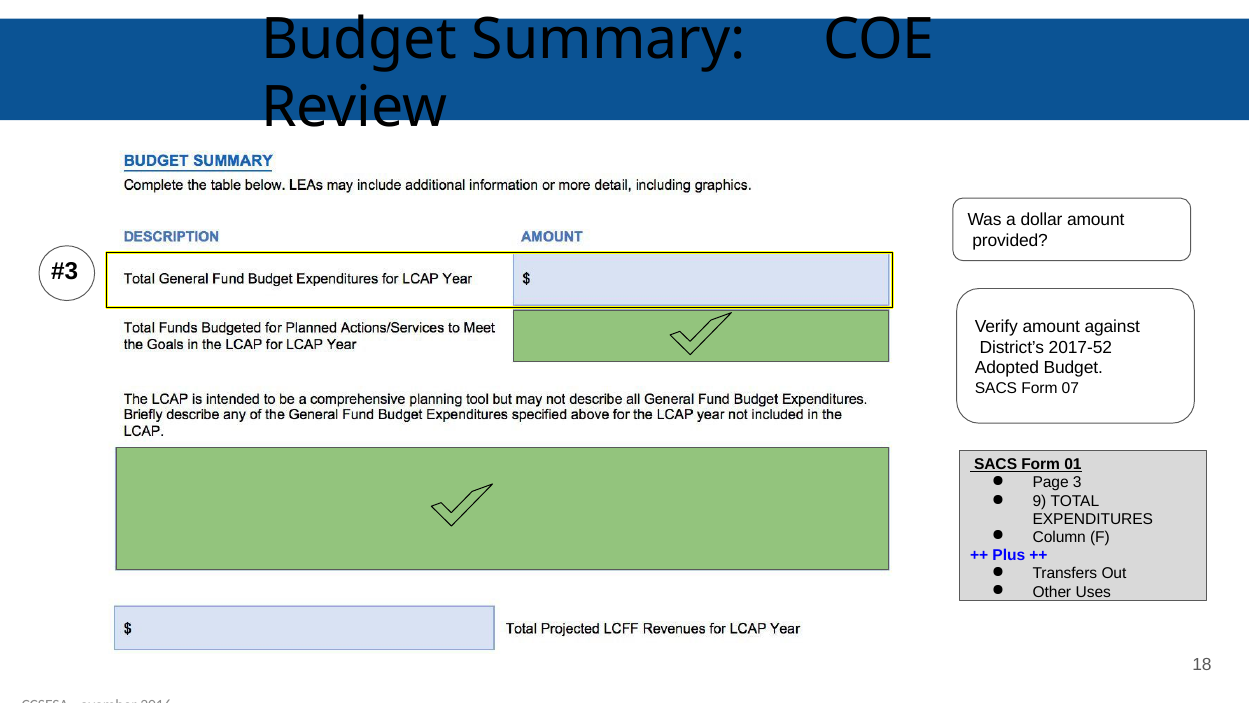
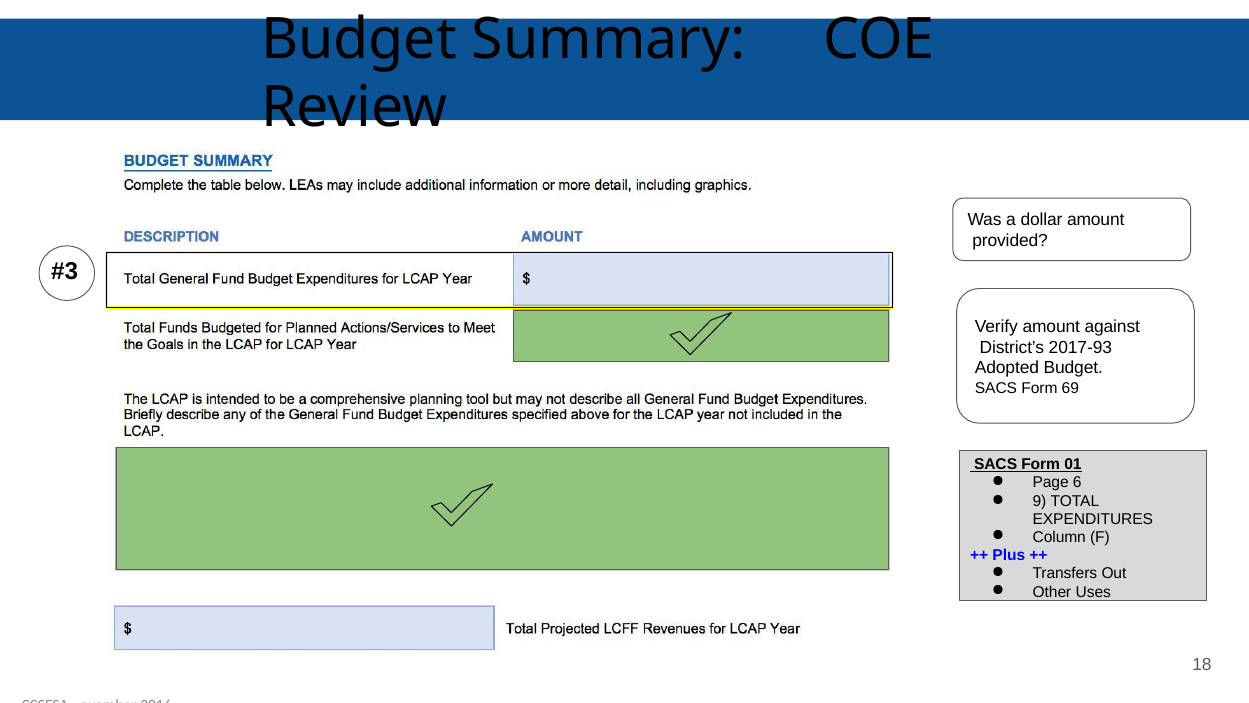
2017-52: 2017-52 -> 2017-93
07: 07 -> 69
3: 3 -> 6
